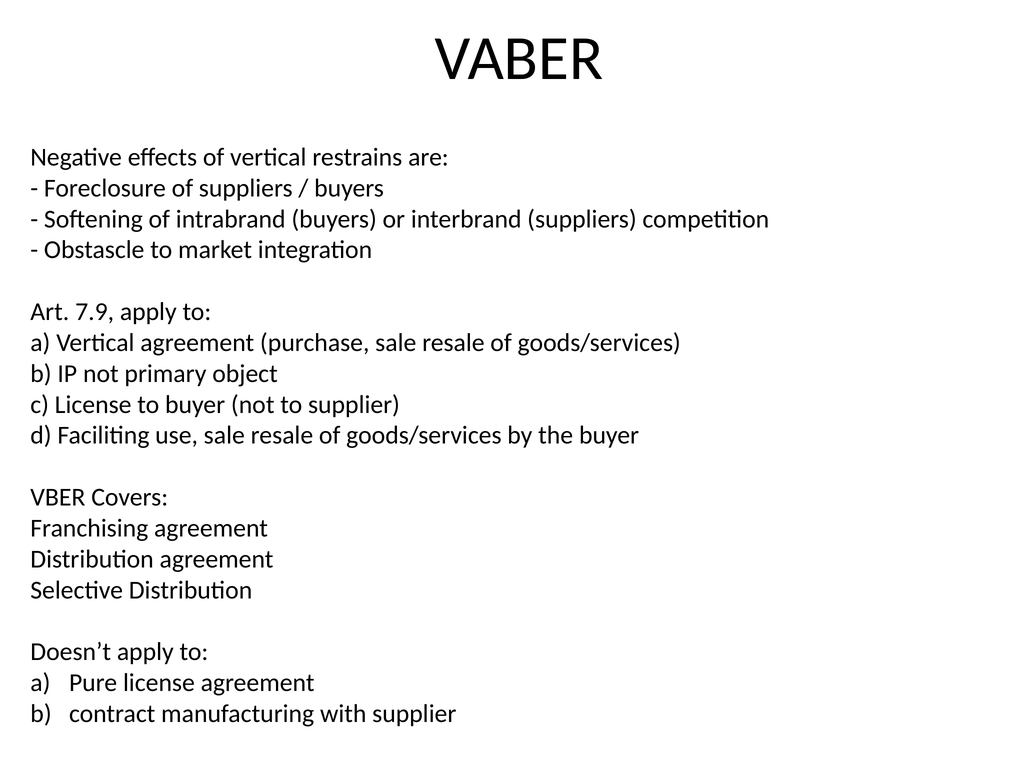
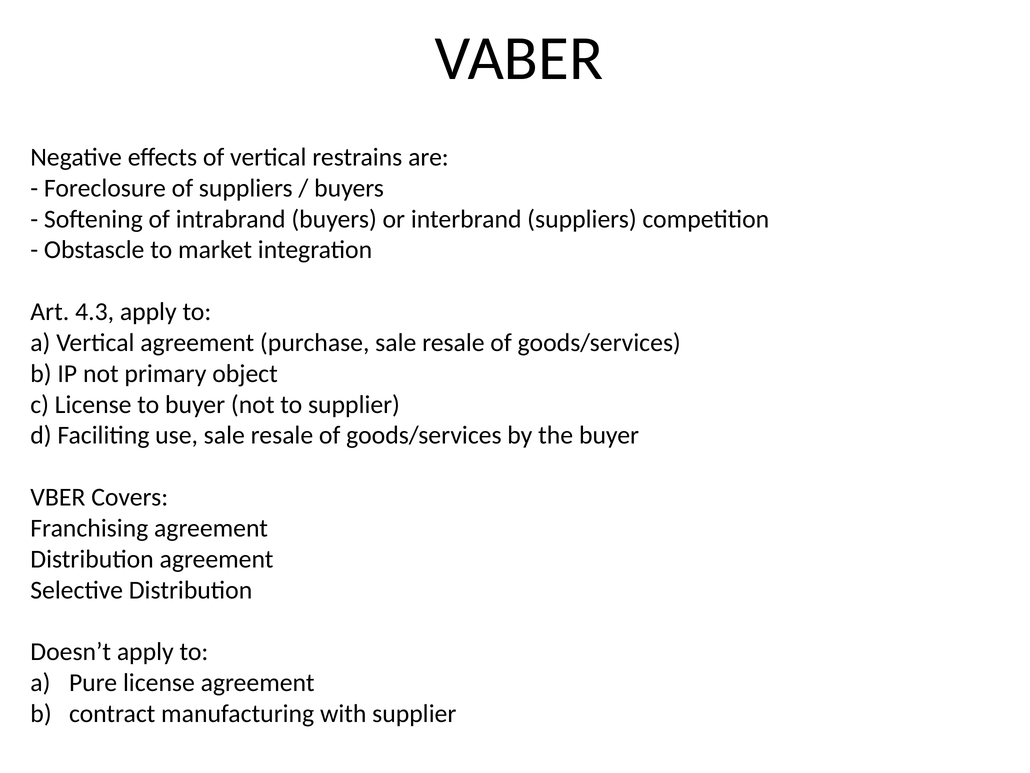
7.9: 7.9 -> 4.3
